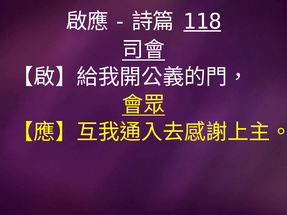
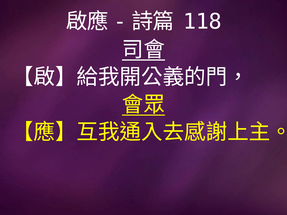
118 underline: present -> none
